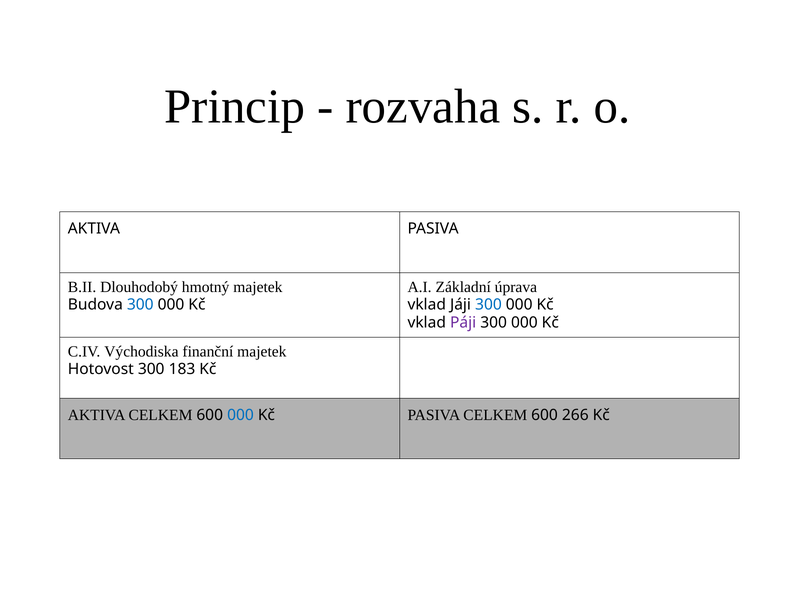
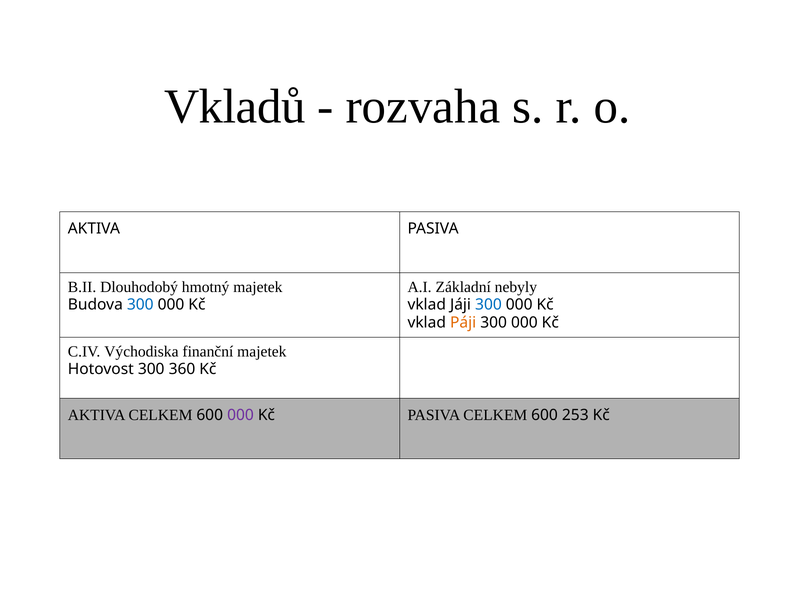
Princip: Princip -> Vkladů
úprava: úprava -> nebyly
Páji colour: purple -> orange
183: 183 -> 360
000 at (241, 415) colour: blue -> purple
266: 266 -> 253
